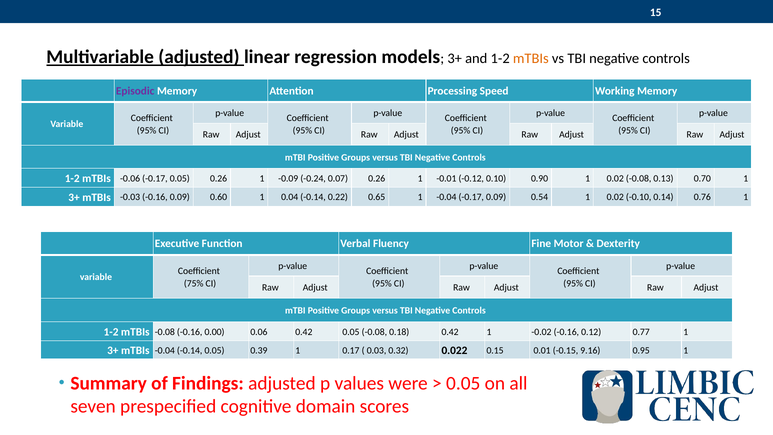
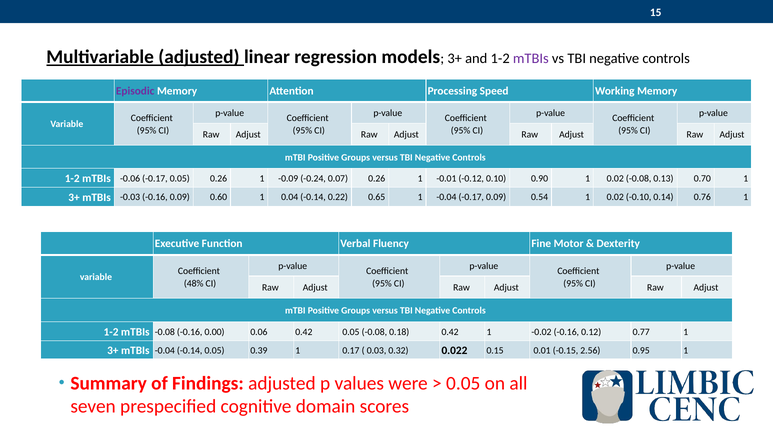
mTBIs at (531, 59) colour: orange -> purple
75%: 75% -> 48%
9.16: 9.16 -> 2.56
